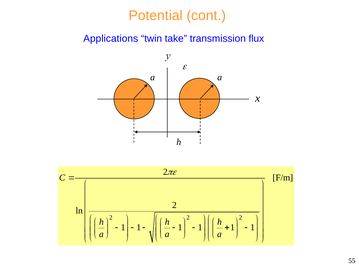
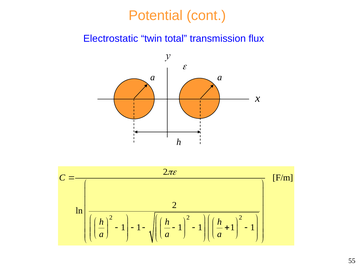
Applications: Applications -> Electrostatic
take: take -> total
